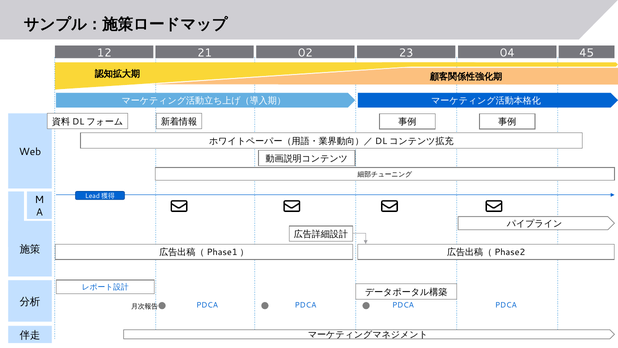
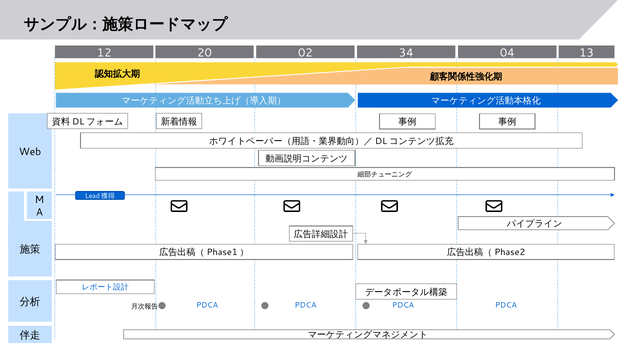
21: 21 -> 20
23: 23 -> 34
45: 45 -> 13
